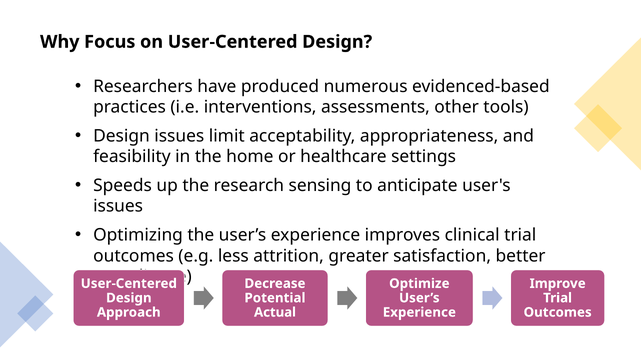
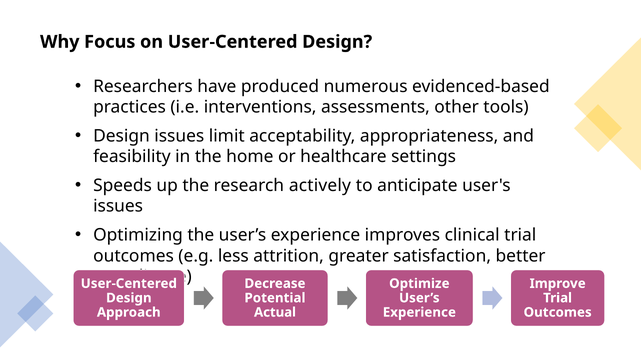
sensing: sensing -> actively
